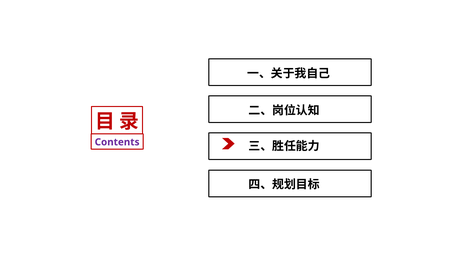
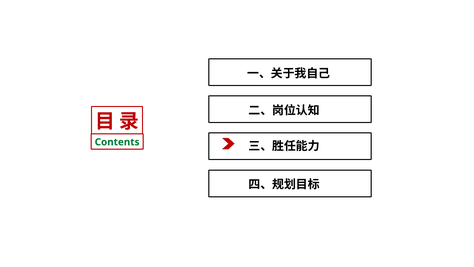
Contents colour: purple -> green
